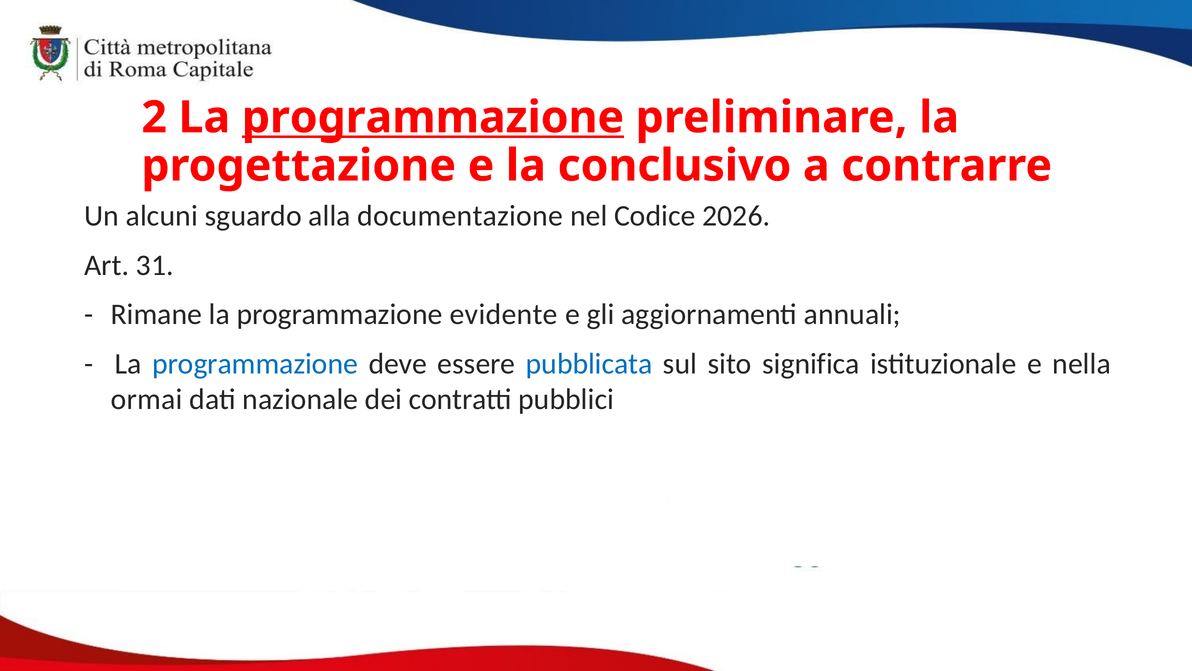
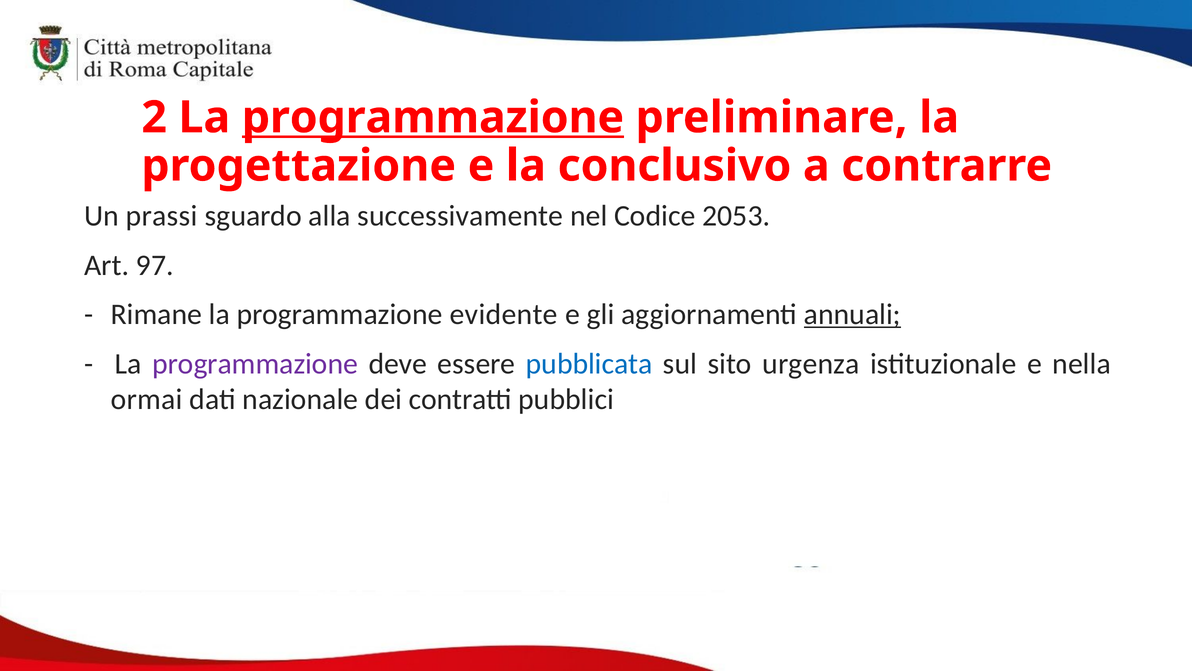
alcuni: alcuni -> prassi
documentazione: documentazione -> successivamente
2026: 2026 -> 2053
31: 31 -> 97
annuali underline: none -> present
programmazione at (255, 363) colour: blue -> purple
significa: significa -> urgenza
